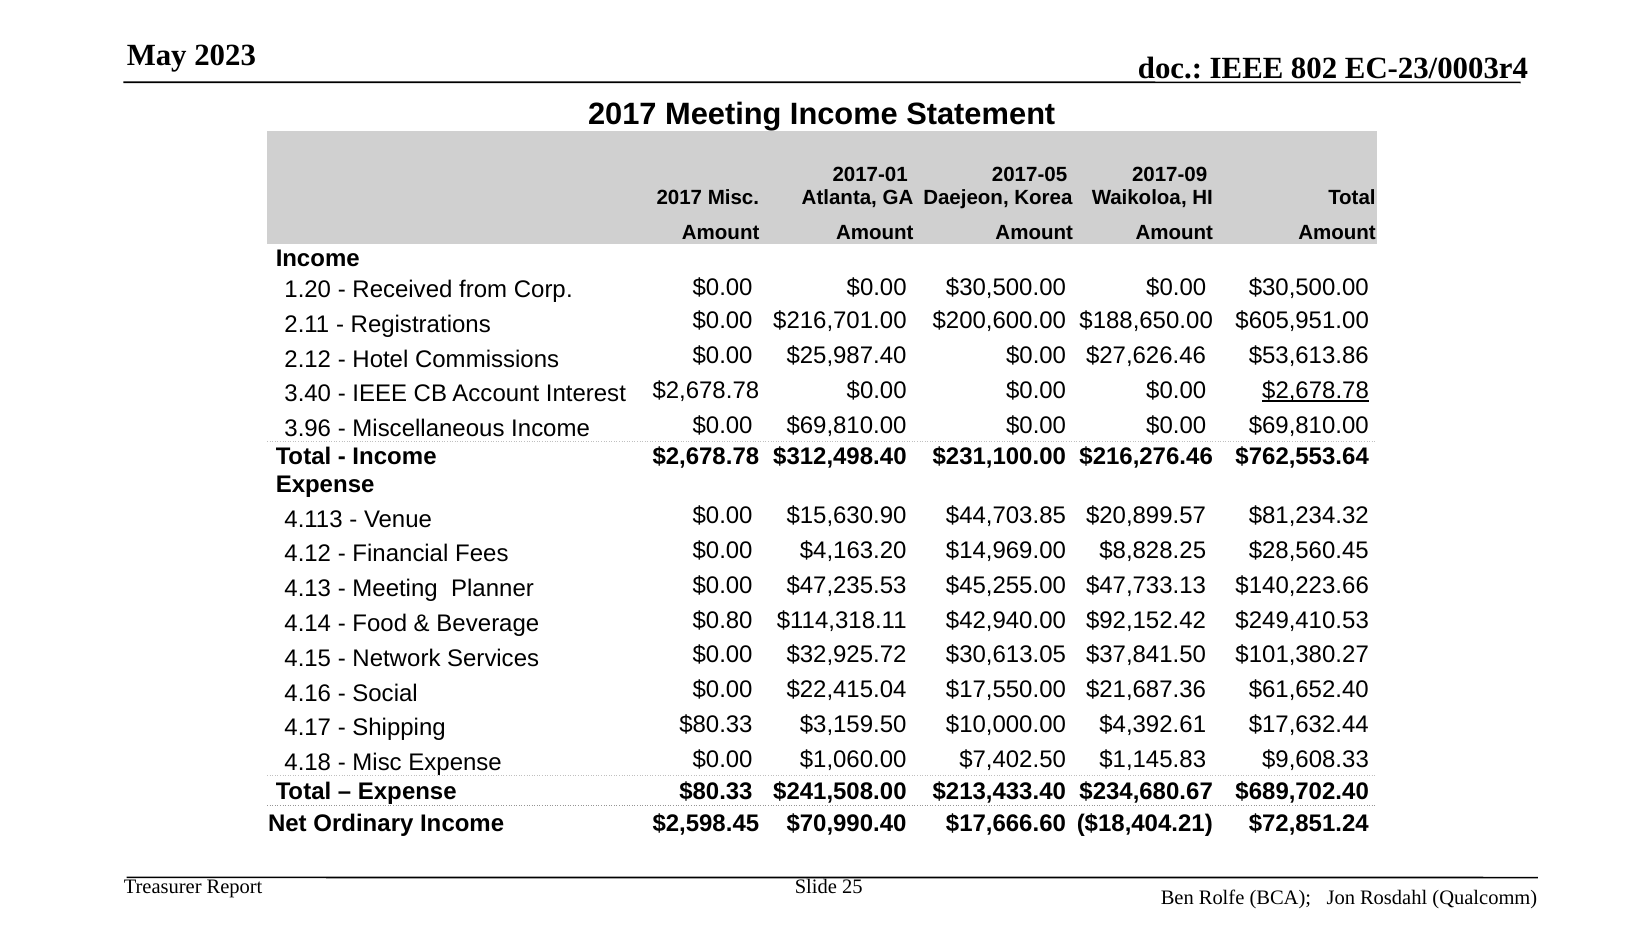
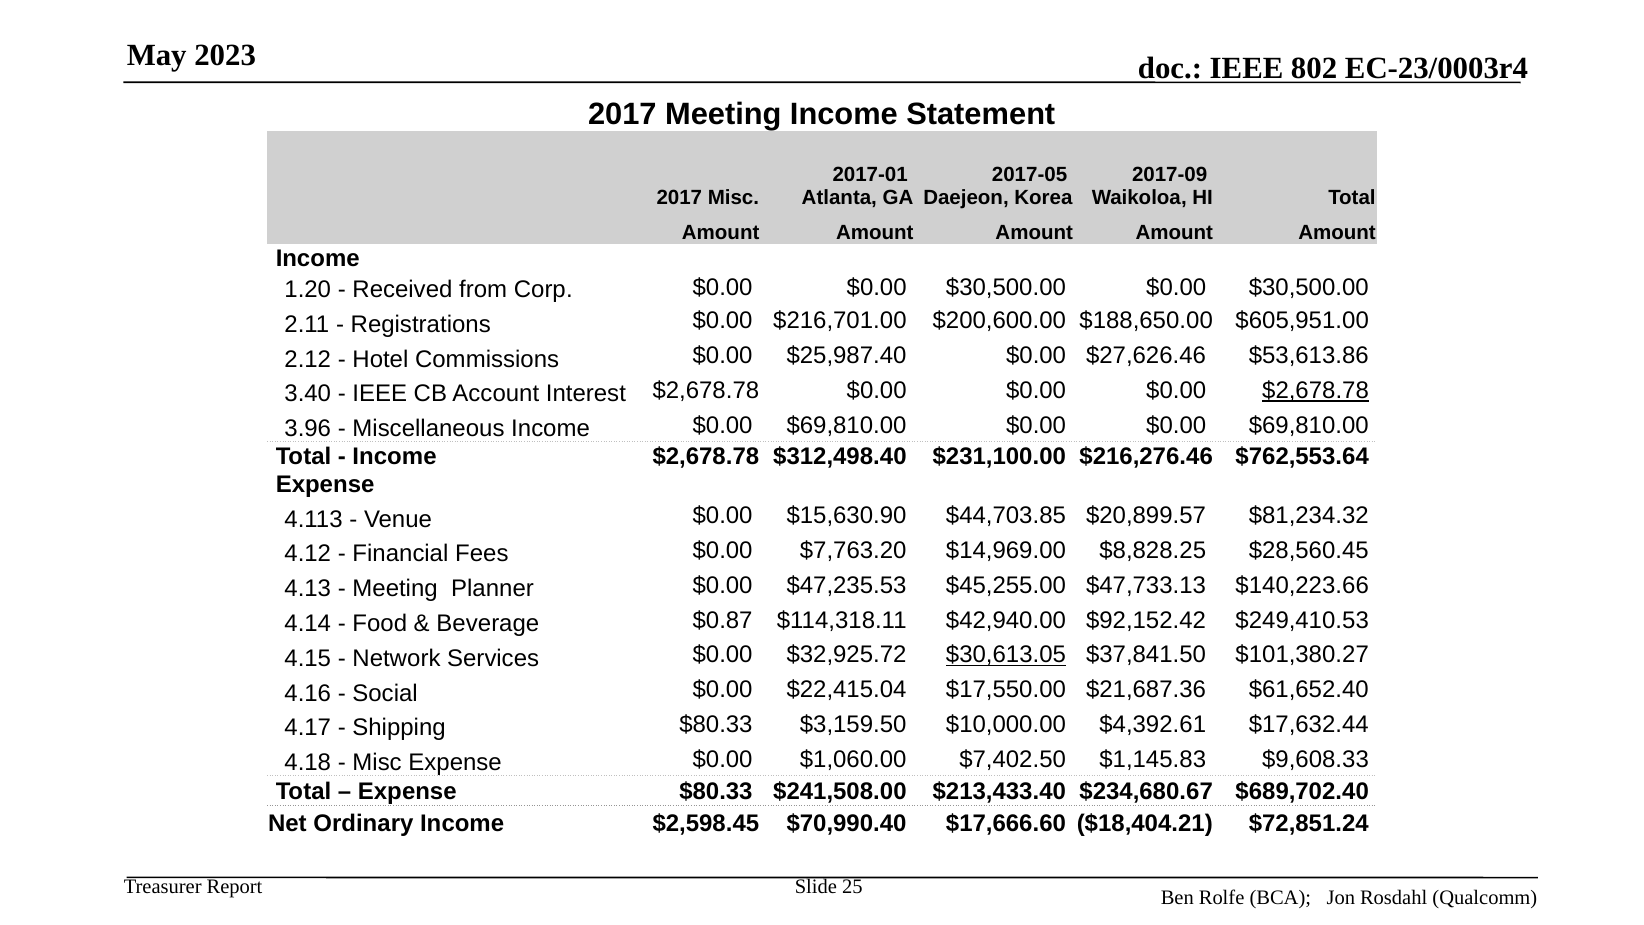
$4,163.20: $4,163.20 -> $7,763.20
$0.80: $0.80 -> $0.87
$30,613.05 underline: none -> present
